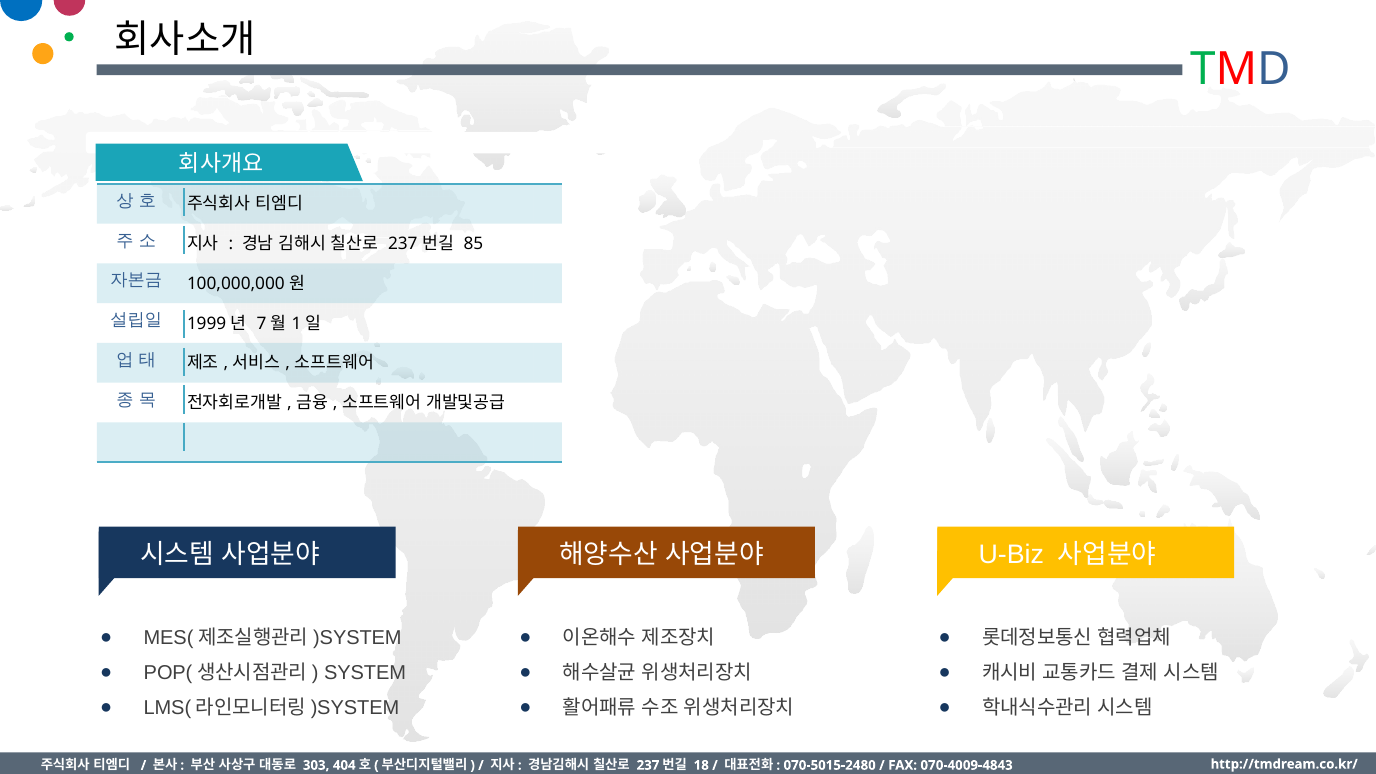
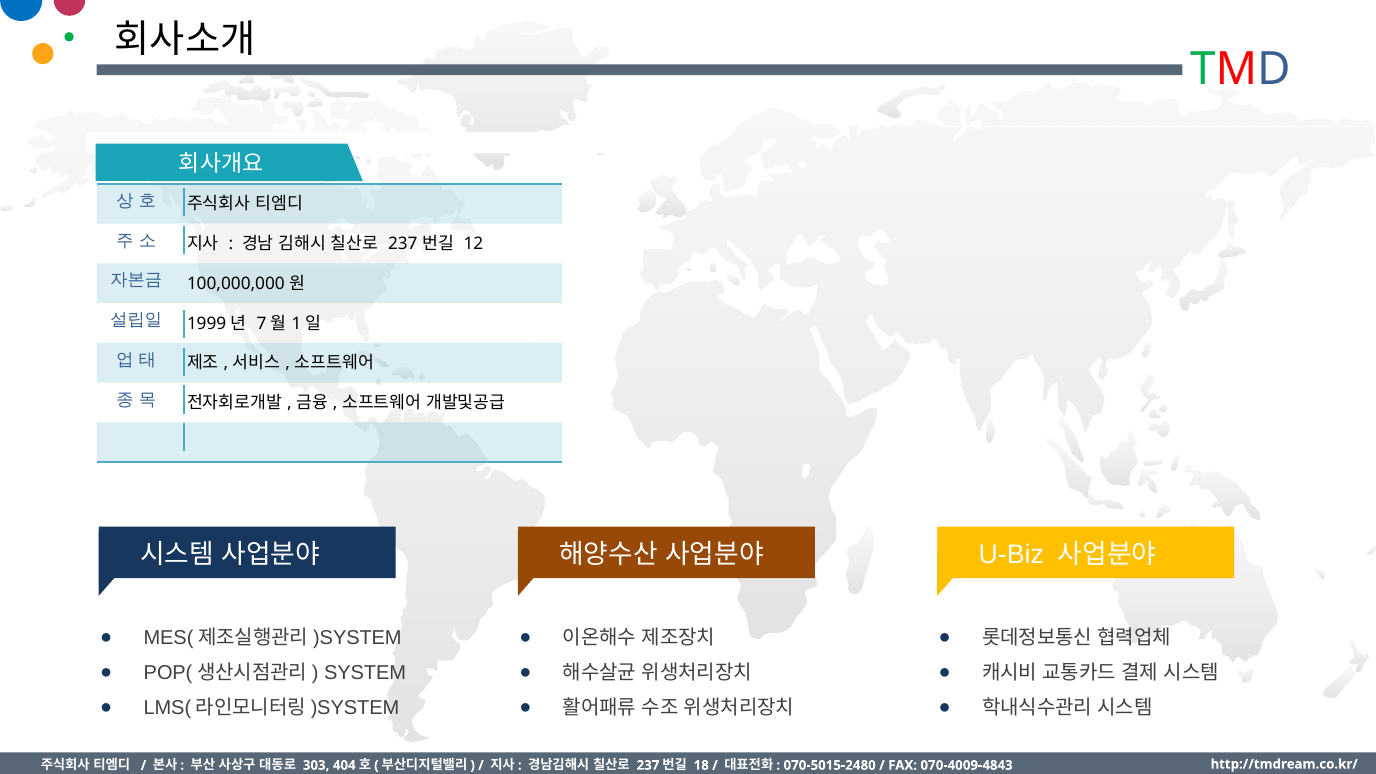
85: 85 -> 12
